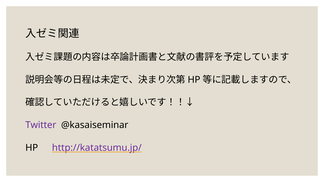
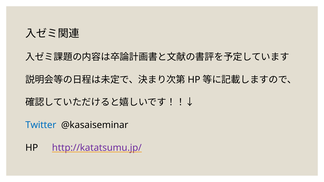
Twitter colour: purple -> blue
